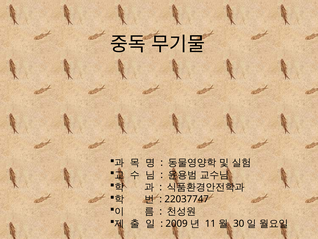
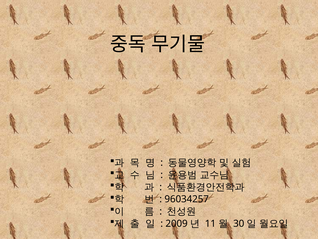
22037747: 22037747 -> 96034257
